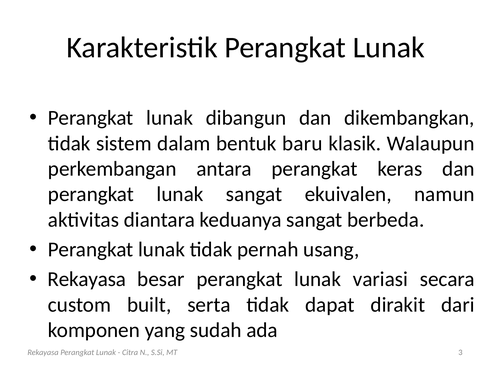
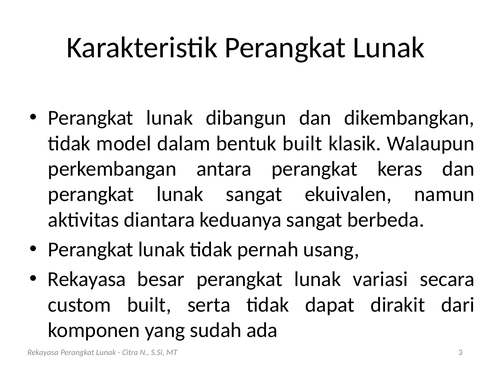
sistem: sistem -> model
bentuk baru: baru -> built
